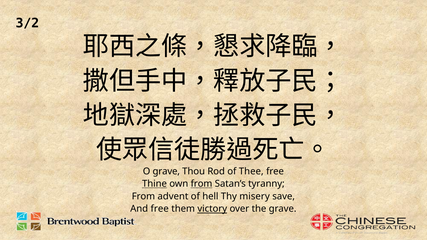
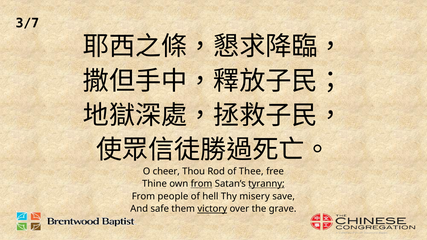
3/2: 3/2 -> 3/7
O grave: grave -> cheer
Thine underline: present -> none
tyranny underline: none -> present
advent: advent -> people
And free: free -> safe
